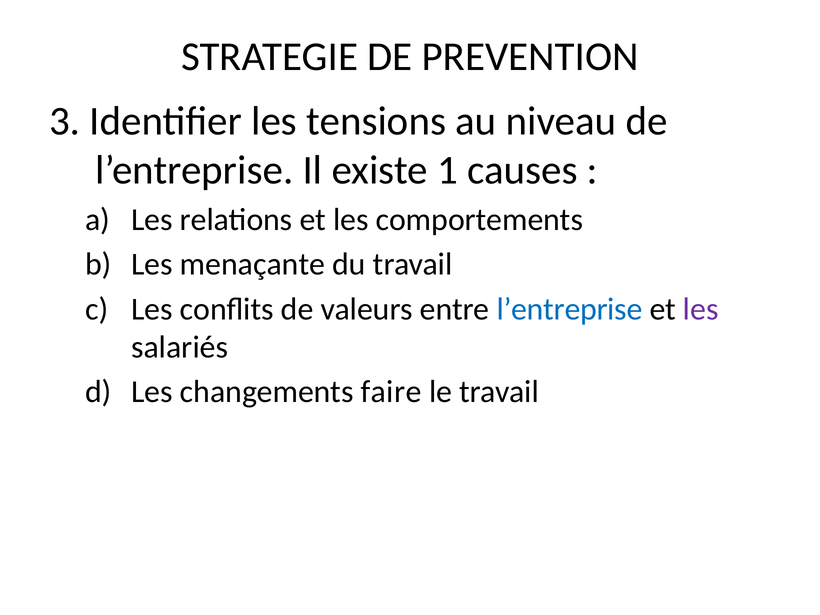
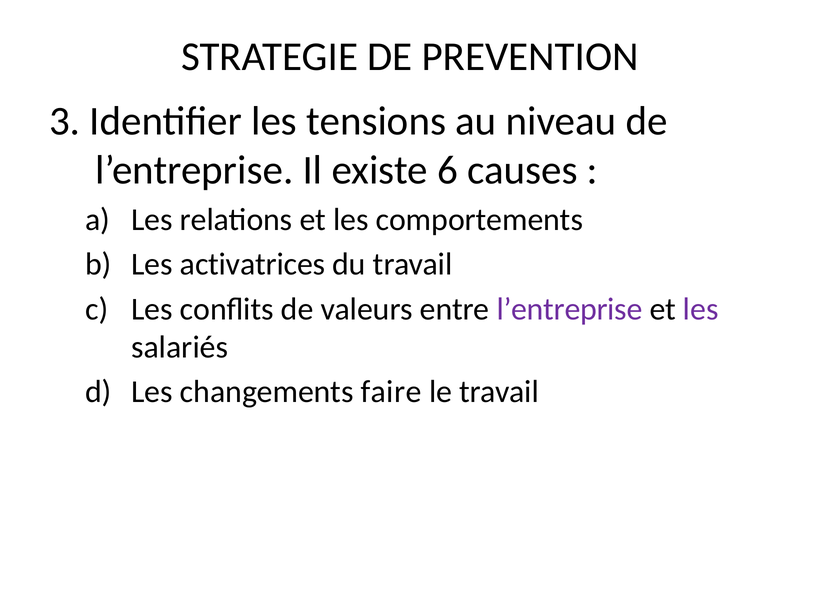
1: 1 -> 6
menaçante: menaçante -> activatrices
l’entreprise at (570, 309) colour: blue -> purple
